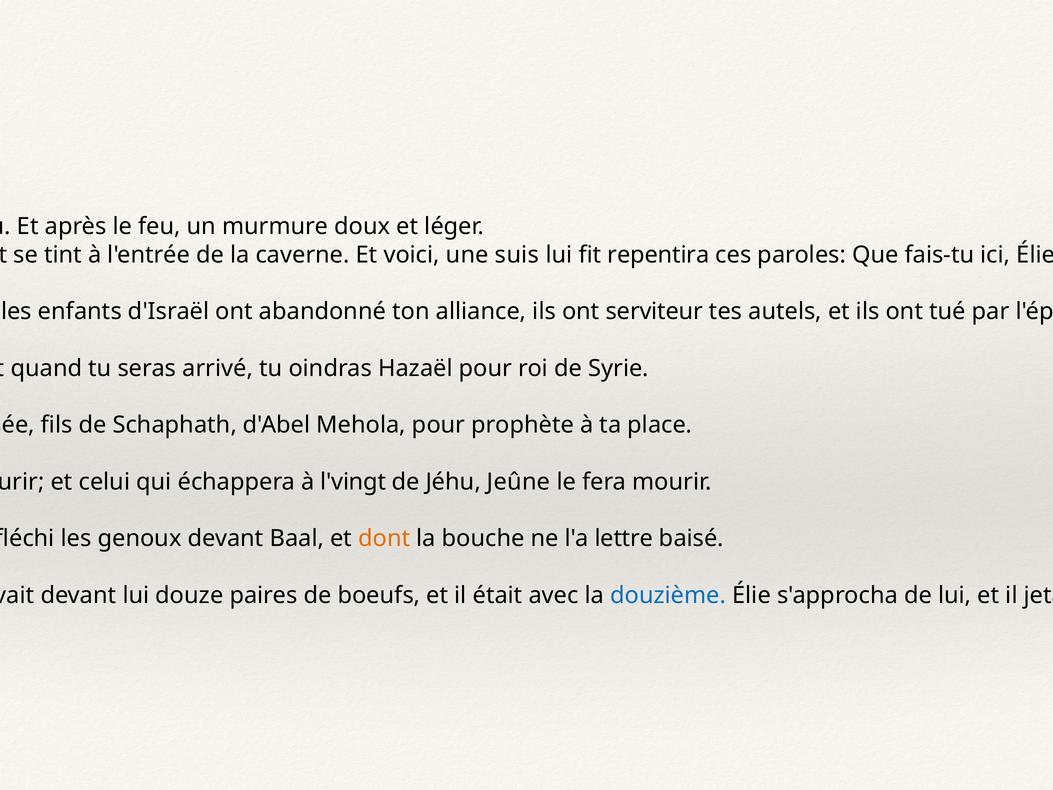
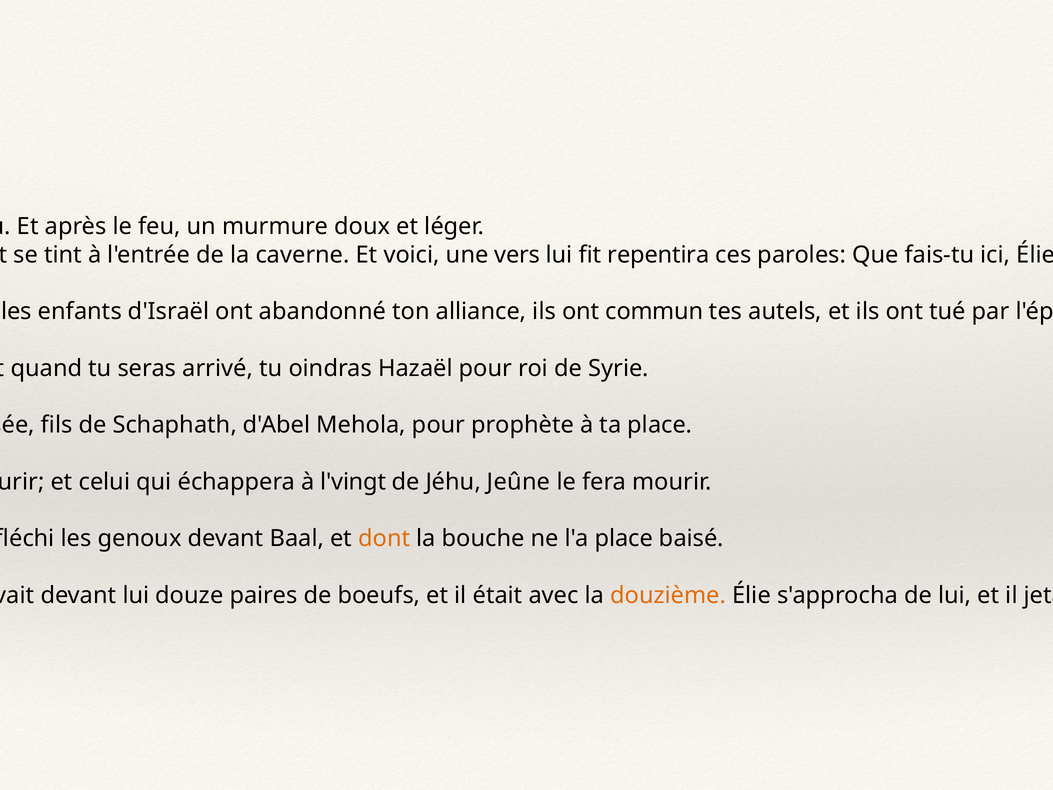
une suis: suis -> vers
serviteur: serviteur -> commun
l'a lettre: lettre -> place
douzième colour: blue -> orange
